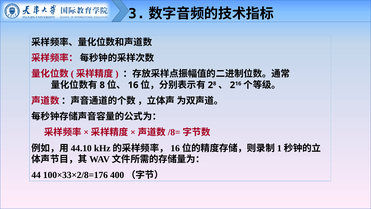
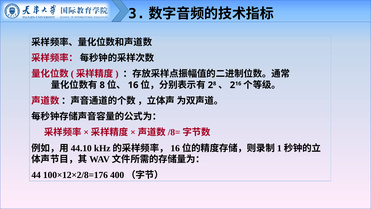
100×33×2/8=176: 100×33×2/8=176 -> 100×12×2/8=176
